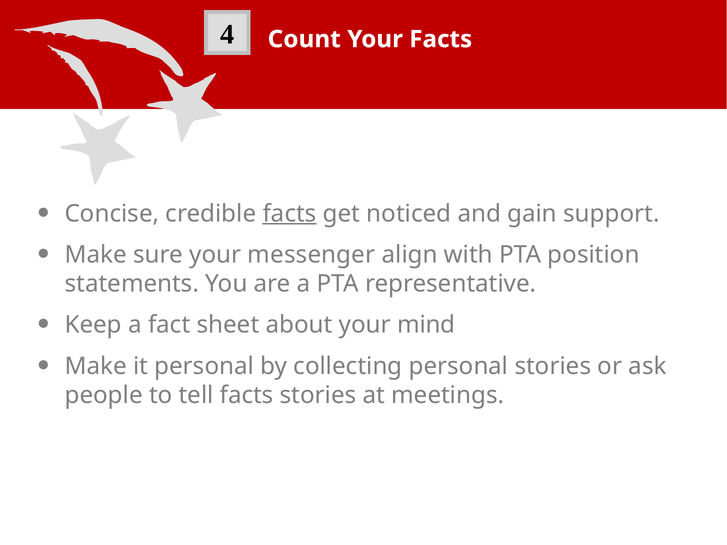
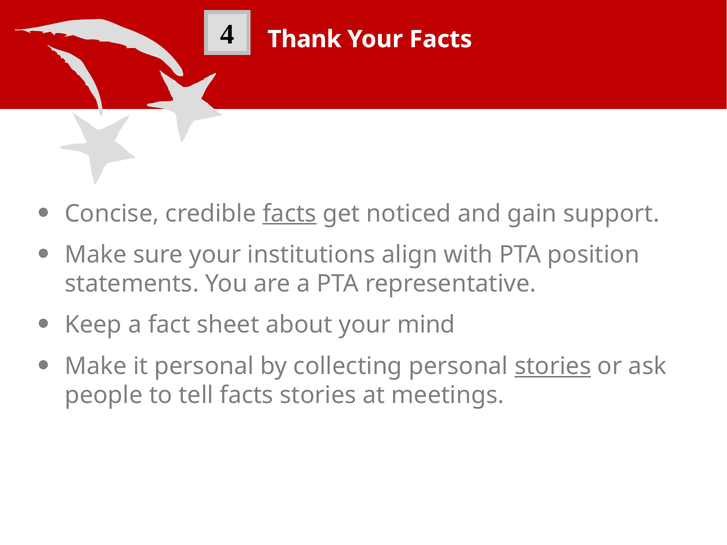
Count: Count -> Thank
messenger: messenger -> institutions
stories at (553, 366) underline: none -> present
